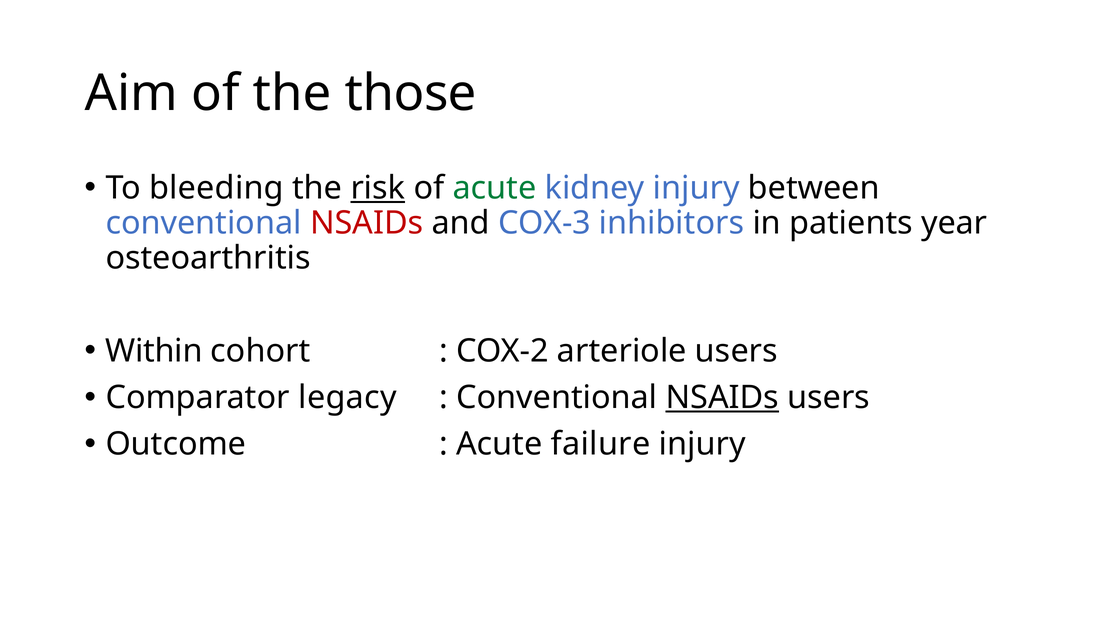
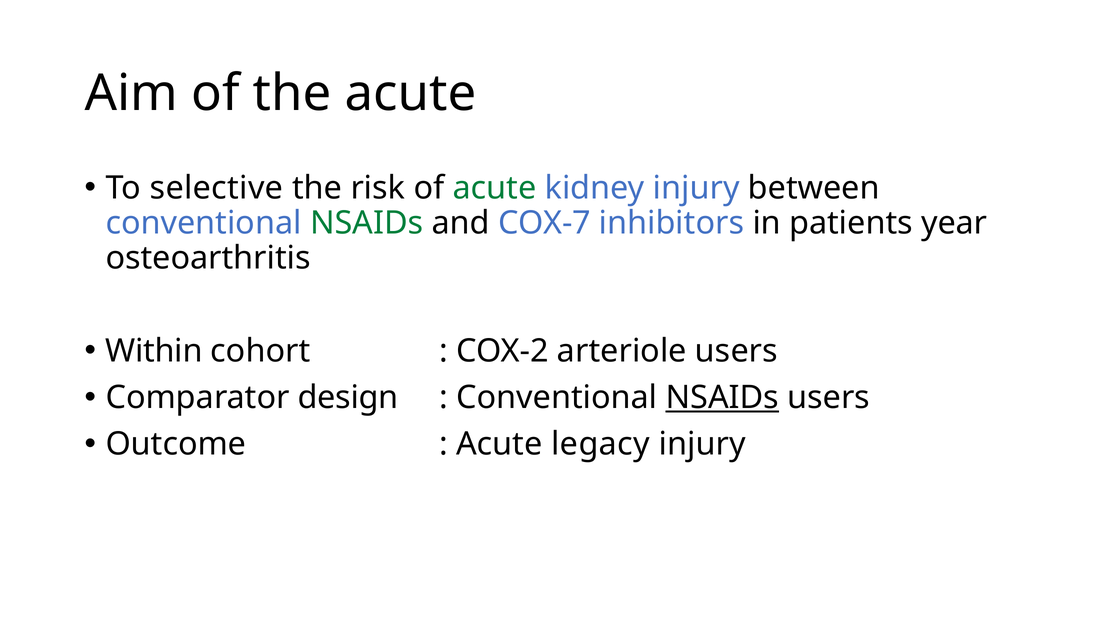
the those: those -> acute
bleeding: bleeding -> selective
risk underline: present -> none
NSAIDs at (367, 223) colour: red -> green
COX-3: COX-3 -> COX-7
legacy: legacy -> design
failure: failure -> legacy
